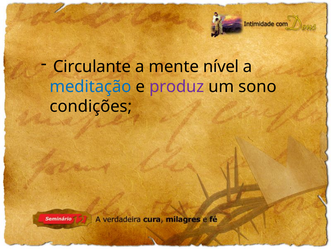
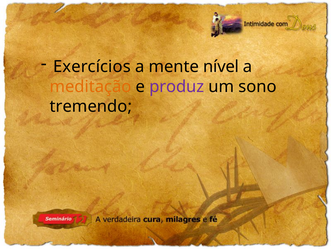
Circulante: Circulante -> Exercícios
meditação colour: blue -> orange
condições: condições -> tremendo
